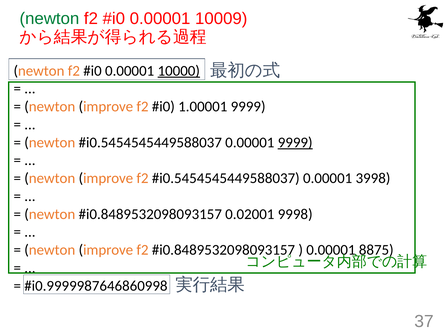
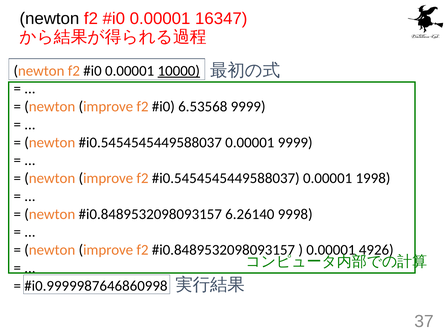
newton at (49, 19) colour: green -> black
10009: 10009 -> 16347
1.00001: 1.00001 -> 6.53568
9999 at (295, 142) underline: present -> none
3998: 3998 -> 1998
0.02001: 0.02001 -> 6.26140
8875: 8875 -> 4926
